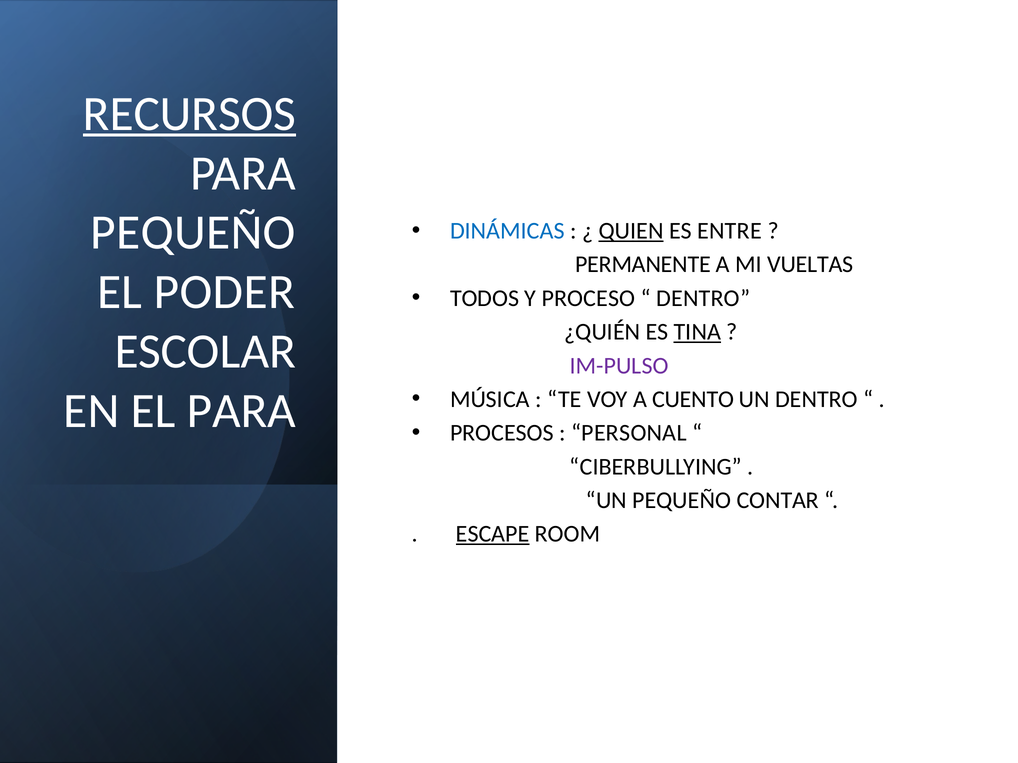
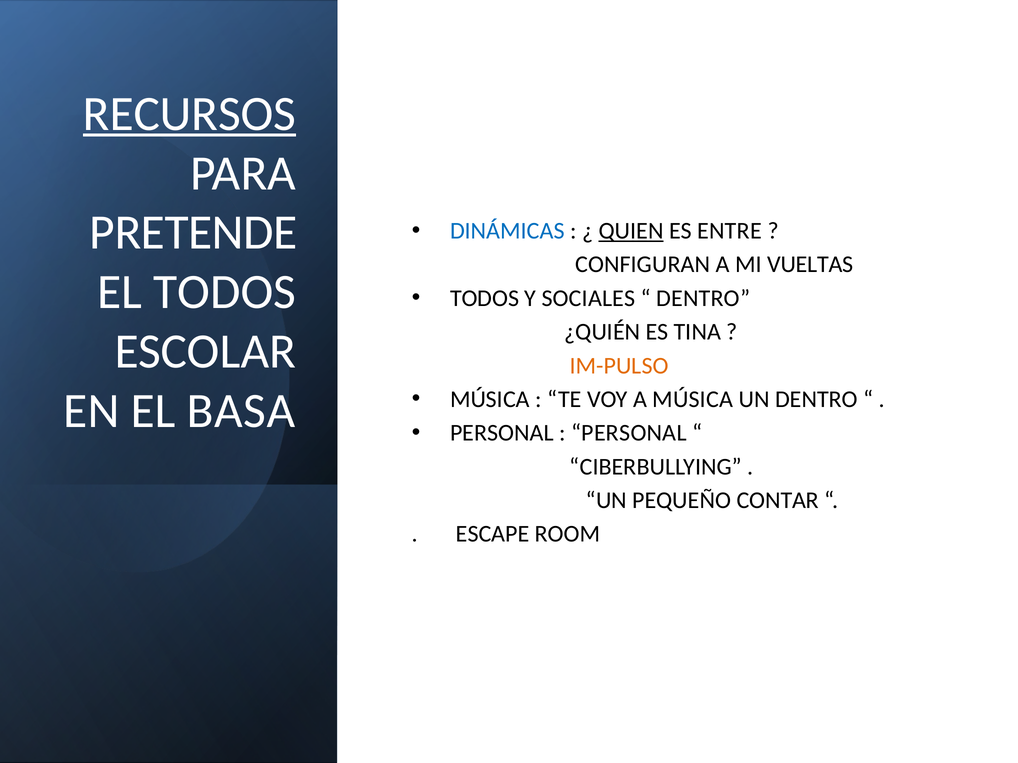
PEQUEÑO at (193, 233): PEQUEÑO -> PRETENDE
PERMANENTE: PERMANENTE -> CONFIGURAN
EL PODER: PODER -> TODOS
PROCESO: PROCESO -> SOCIALES
TINA underline: present -> none
IM-PULSO colour: purple -> orange
A CUENTO: CUENTO -> MÚSICA
EL PARA: PARA -> BASA
PROCESOS at (502, 433): PROCESOS -> PERSONAL
ESCAPE underline: present -> none
